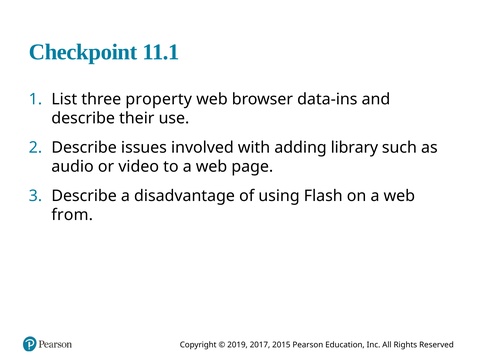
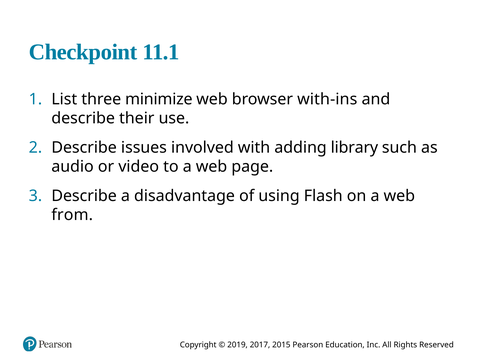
property: property -> minimize
data-ins: data-ins -> with-ins
